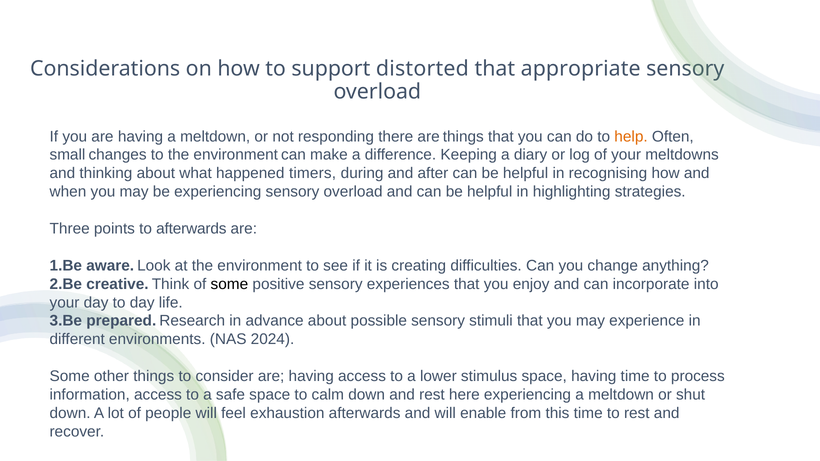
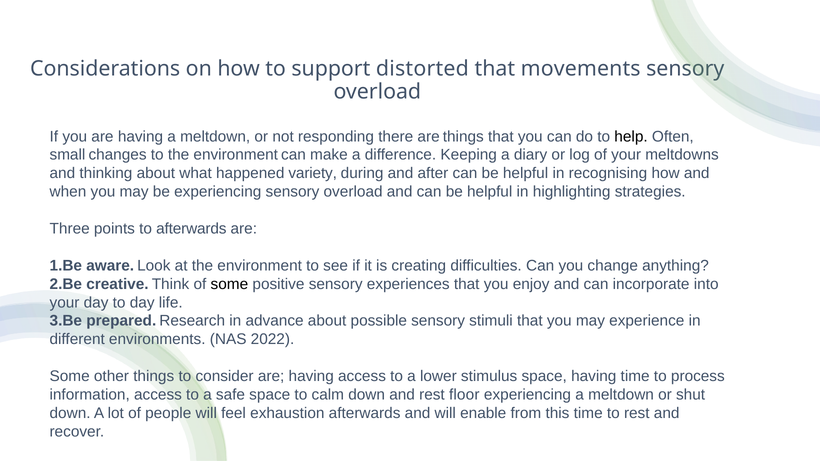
appropriate: appropriate -> movements
help colour: orange -> black
timers: timers -> variety
2024: 2024 -> 2022
here: here -> floor
